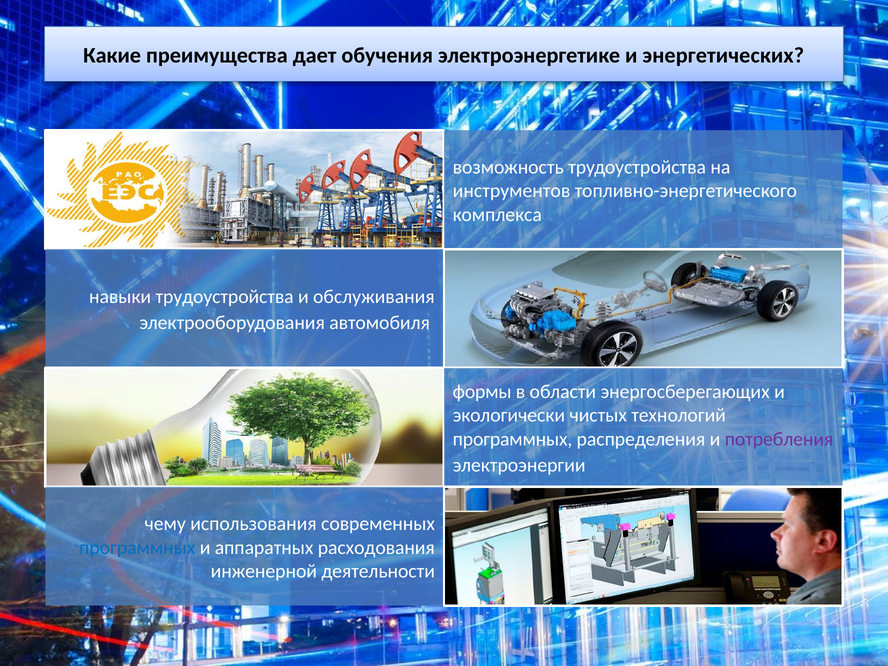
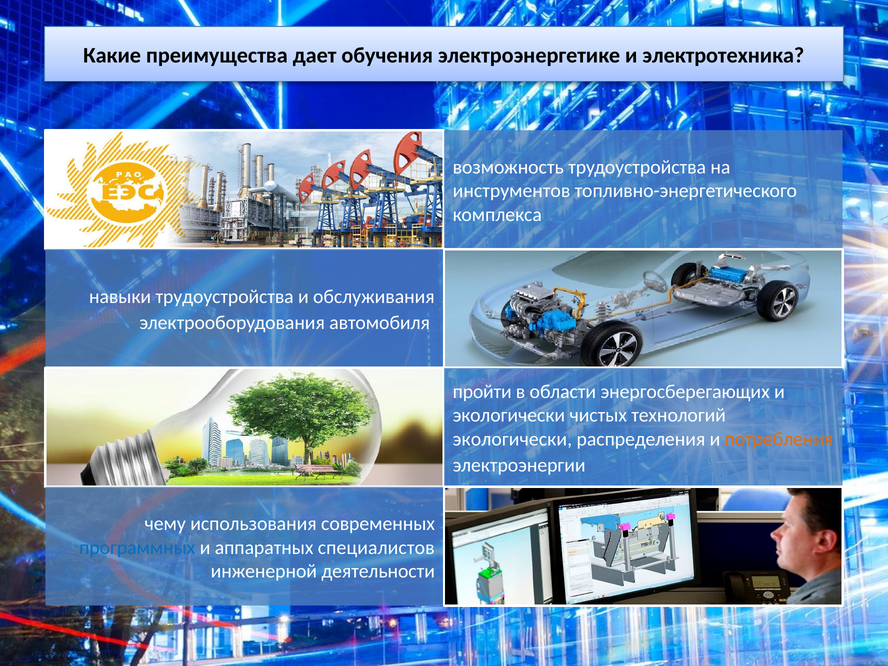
энергетических: энергетических -> электротехника
формы: формы -> пройти
программных at (513, 439): программных -> экологически
потребления colour: purple -> orange
расходования: расходования -> специалистов
